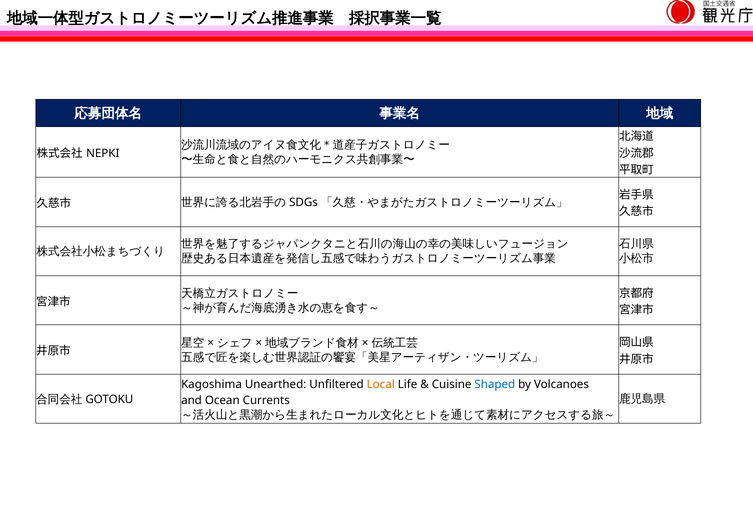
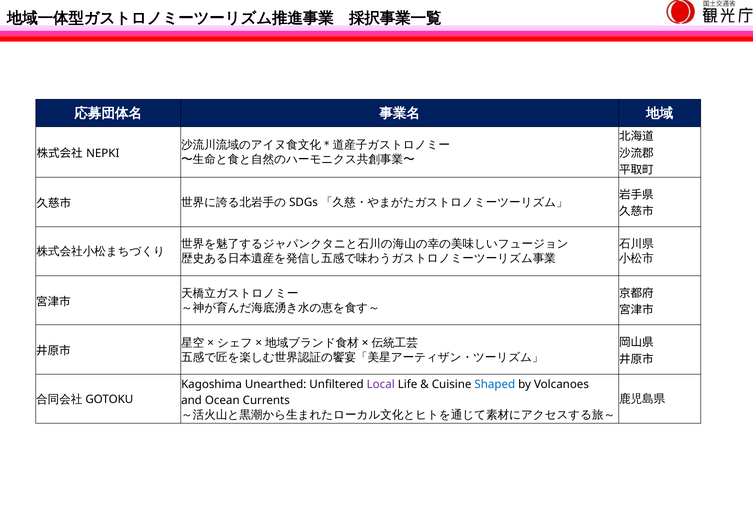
Local colour: orange -> purple
